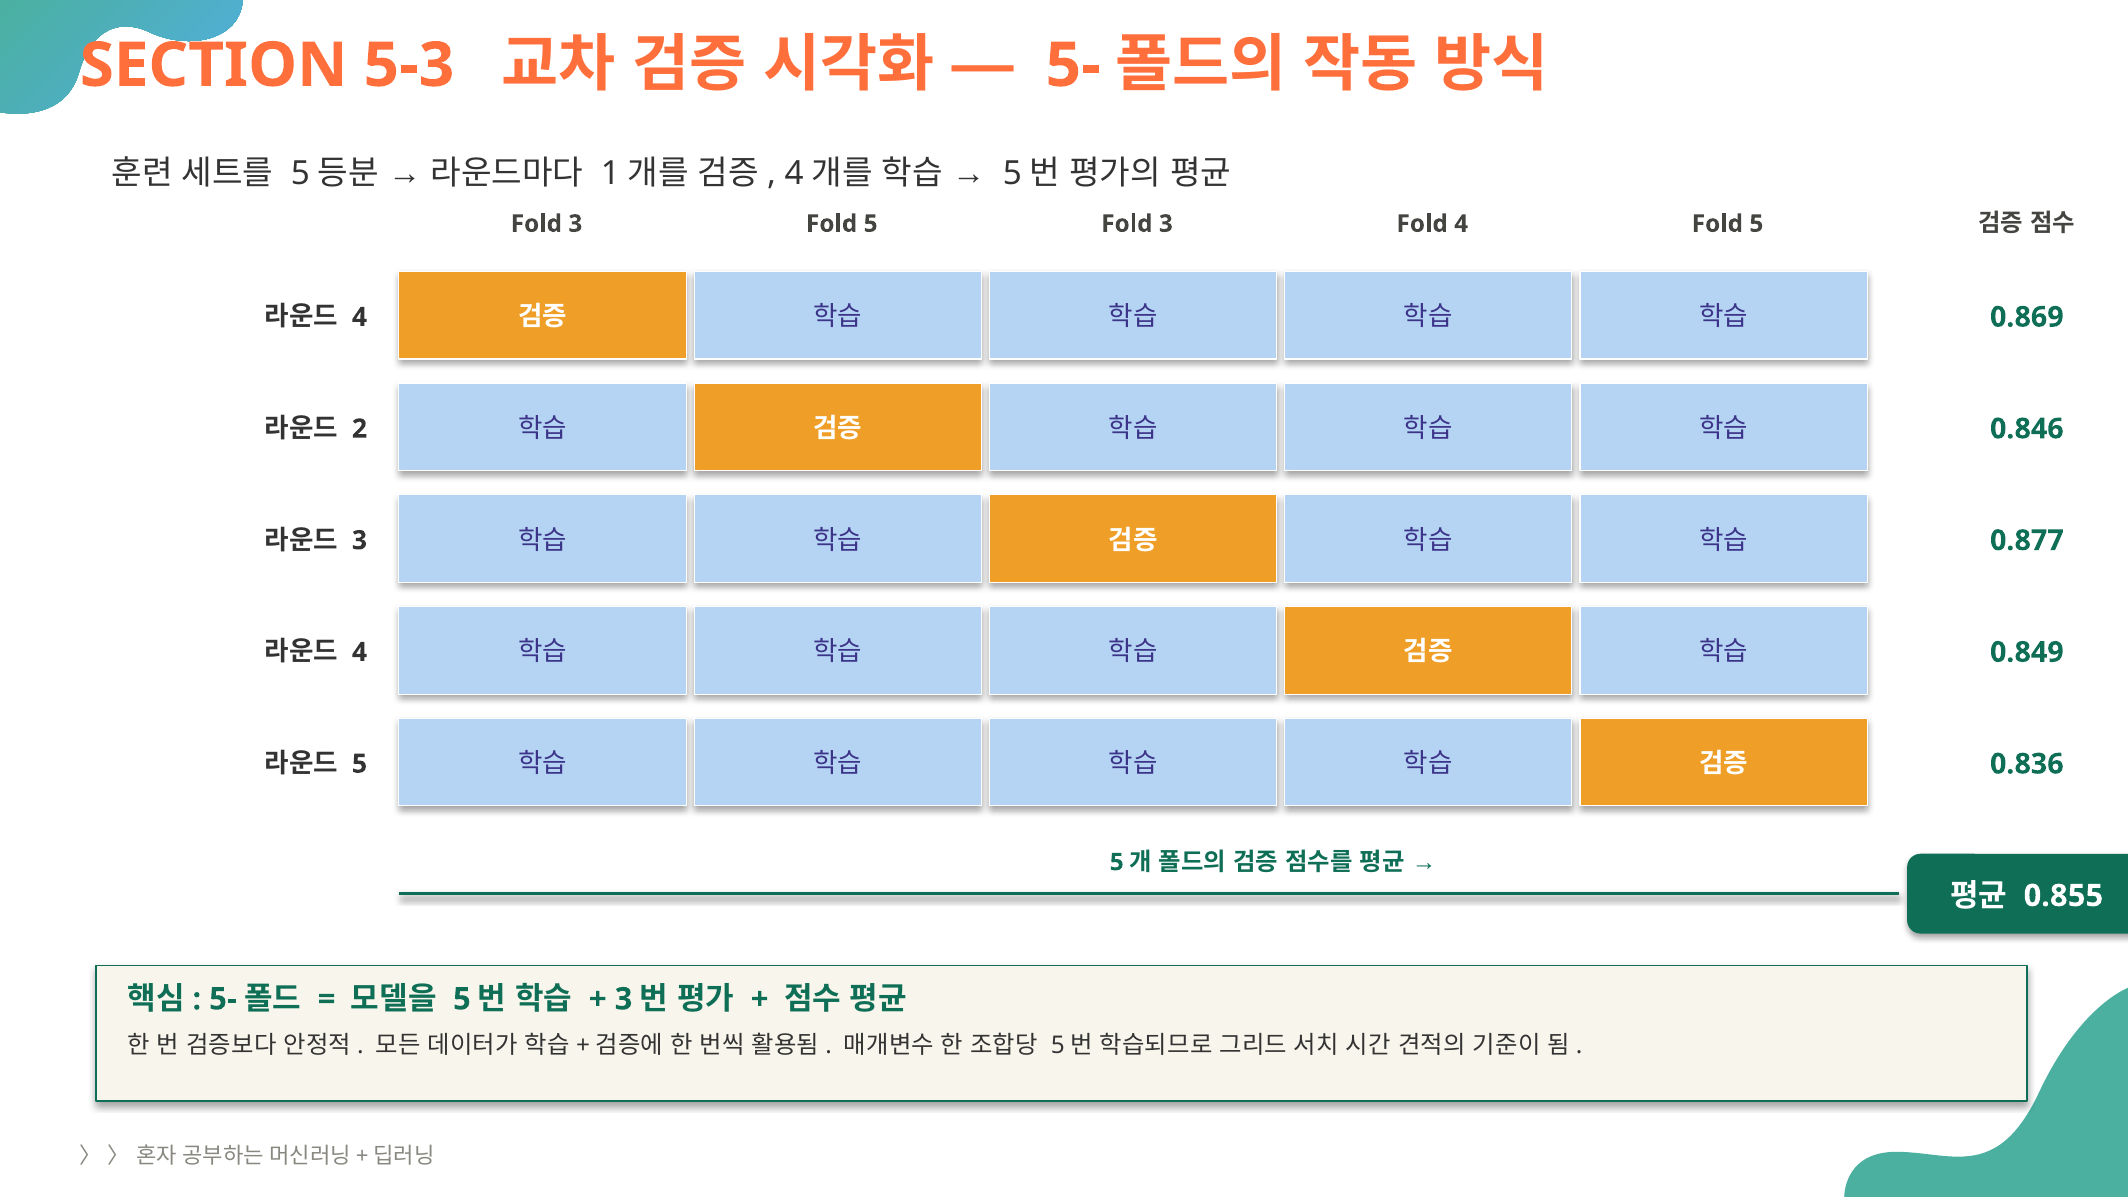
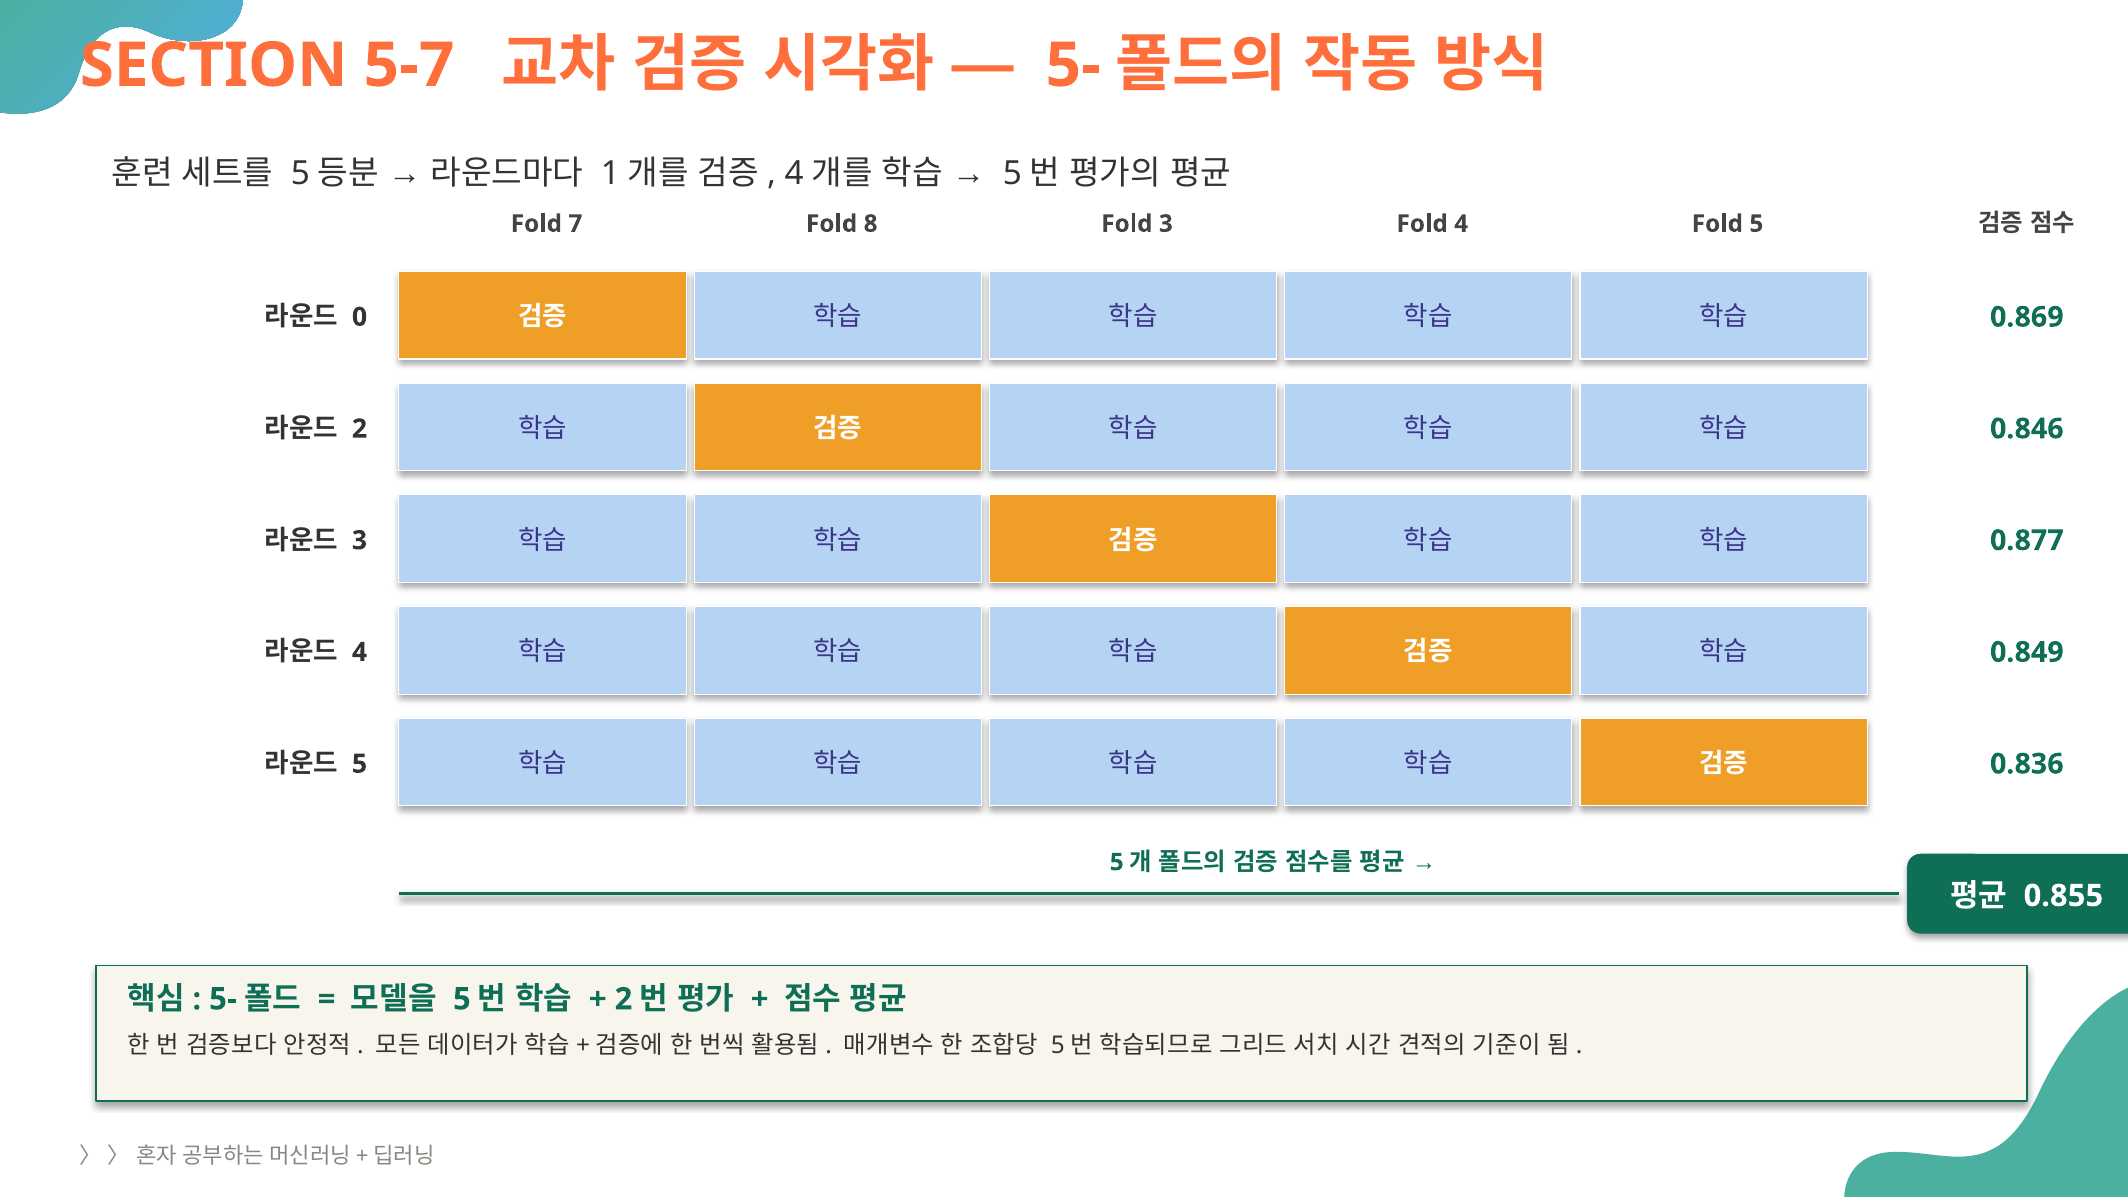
5-3: 5-3 -> 5-7
3 at (575, 224): 3 -> 7
5 at (871, 224): 5 -> 8
4 at (360, 317): 4 -> 0
3 at (624, 999): 3 -> 2
